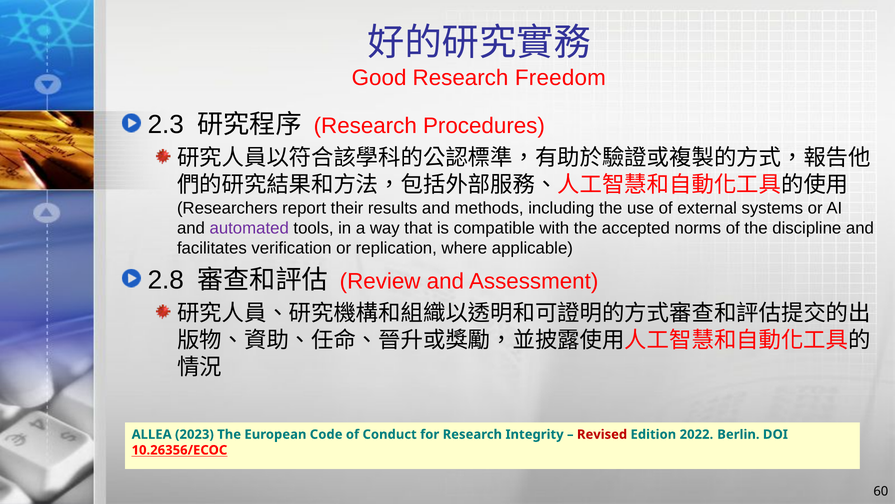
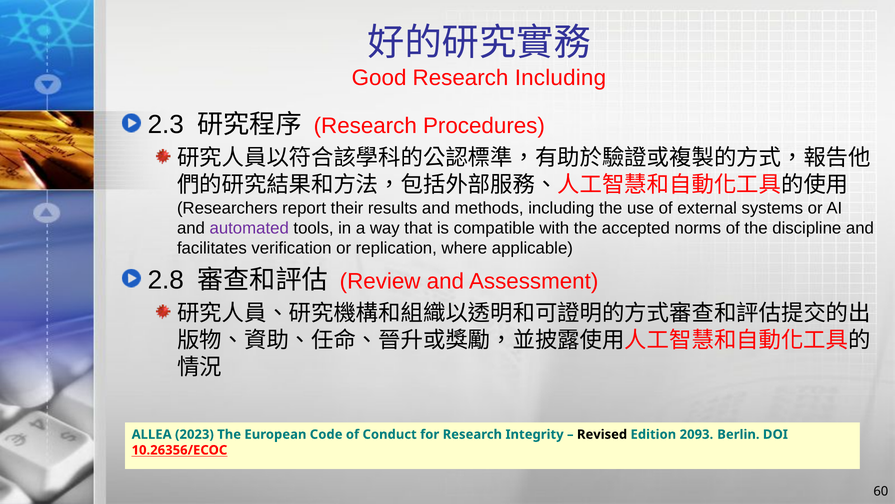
Research Freedom: Freedom -> Including
Revised colour: red -> black
2022: 2022 -> 2093
